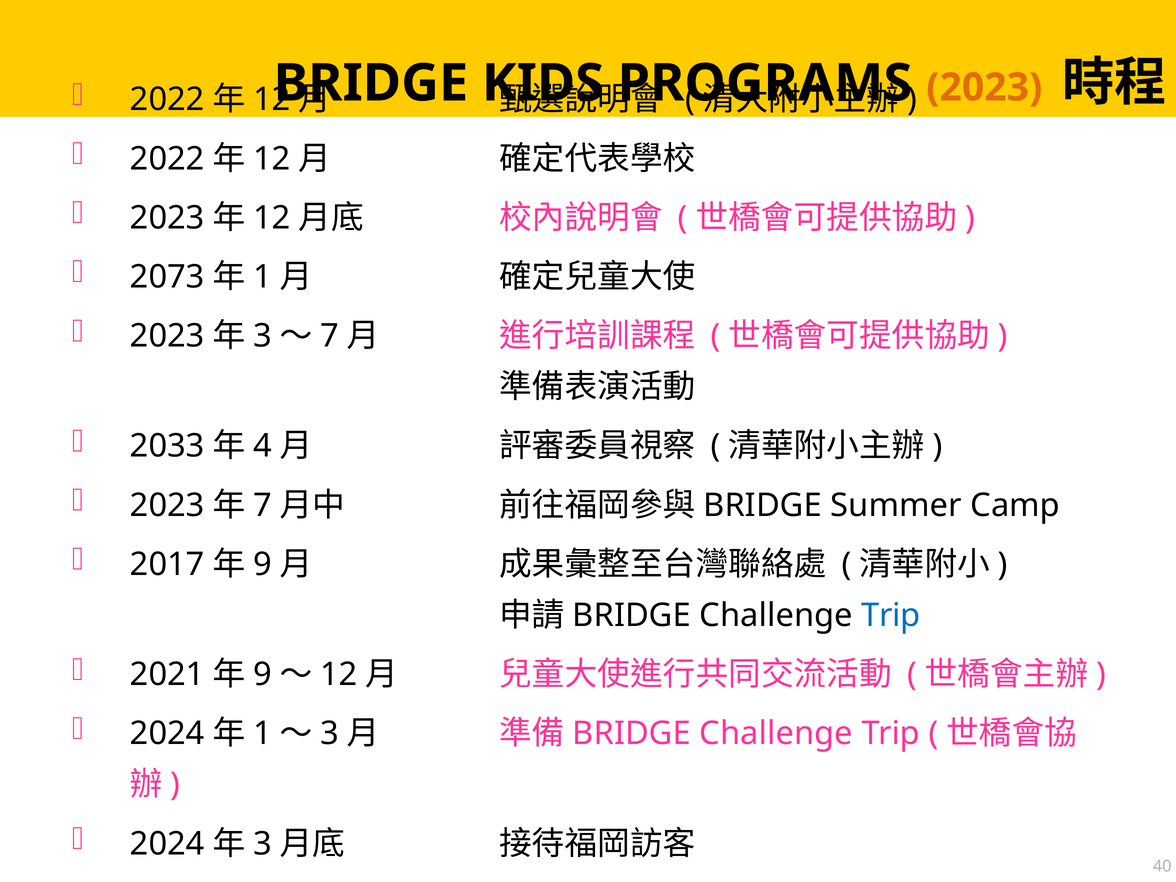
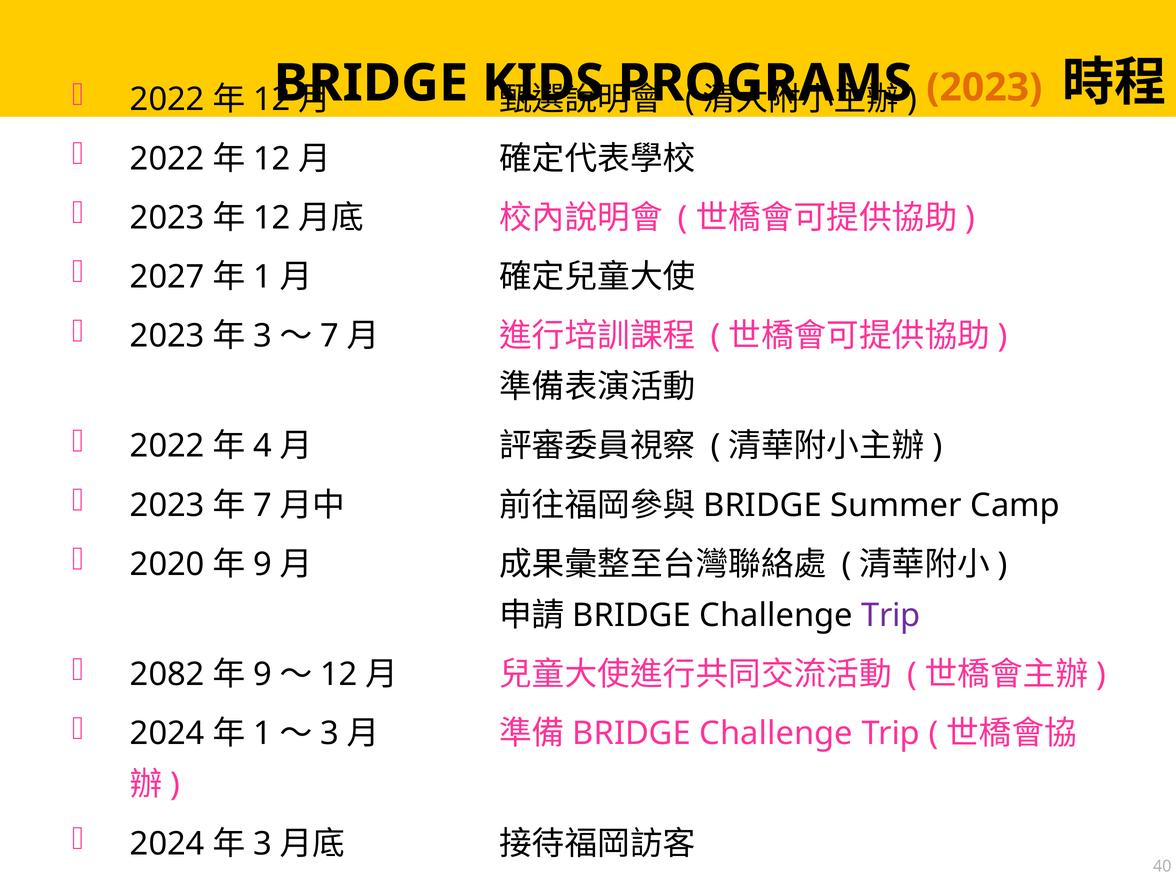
2073: 2073 -> 2027
2033 at (167, 446): 2033 -> 2022
2017: 2017 -> 2020
Trip at (891, 615) colour: blue -> purple
2021: 2021 -> 2082
